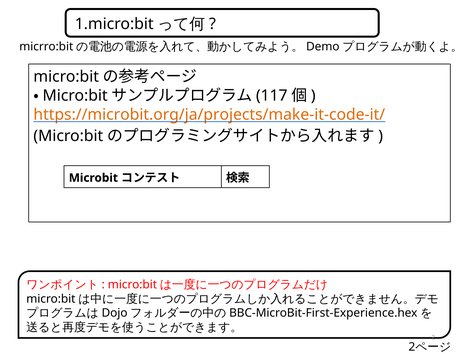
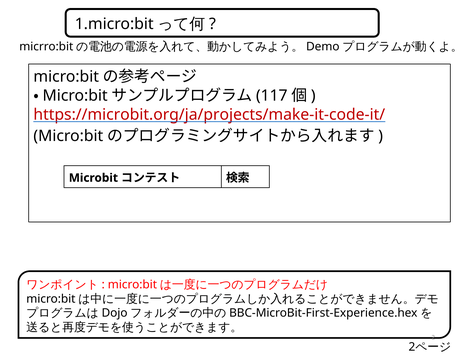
https://microbit.org/ja/projects/make-it-code-it/ colour: orange -> red
